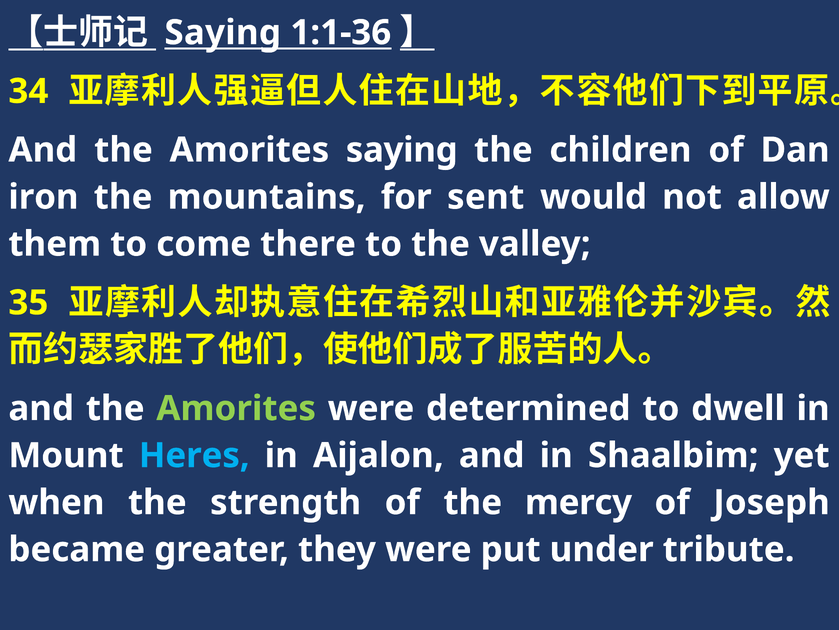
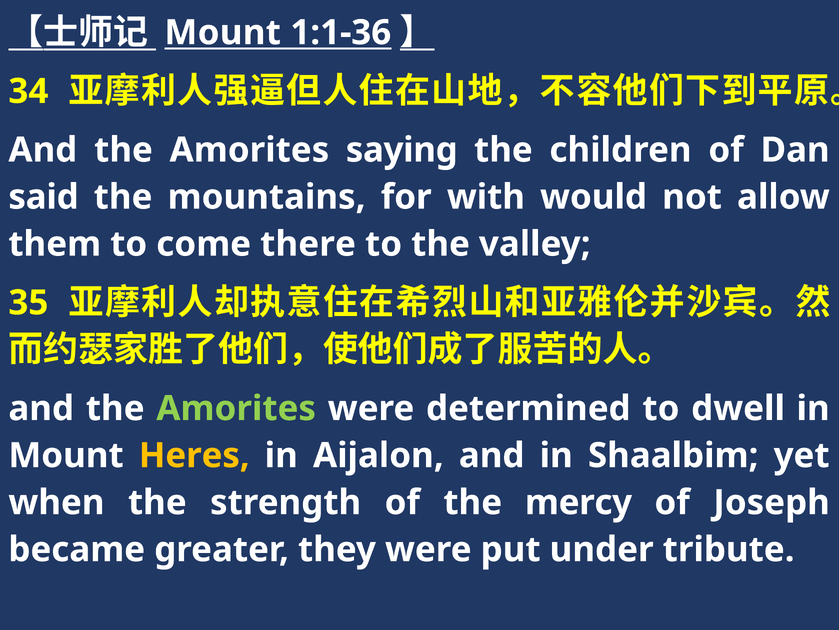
Saying at (223, 33): Saying -> Mount
iron: iron -> said
sent: sent -> with
Heres colour: light blue -> yellow
